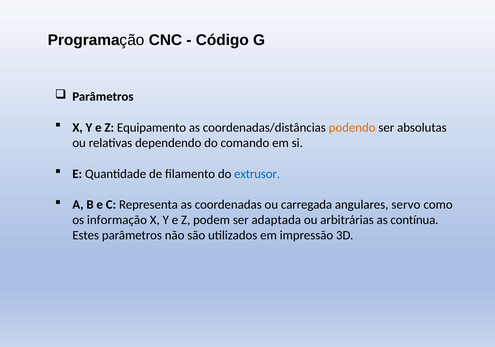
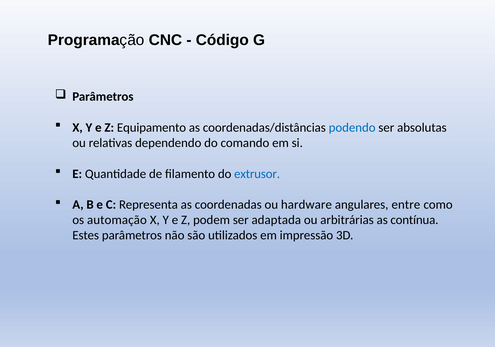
podendo colour: orange -> blue
carregada: carregada -> hardware
servo: servo -> entre
informação: informação -> automação
